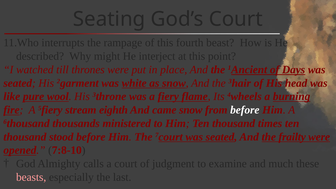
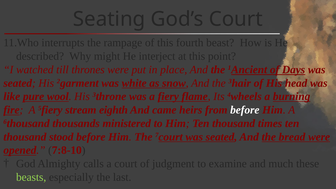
came snow: snow -> heirs
frailty: frailty -> bread
beasts colour: pink -> light green
